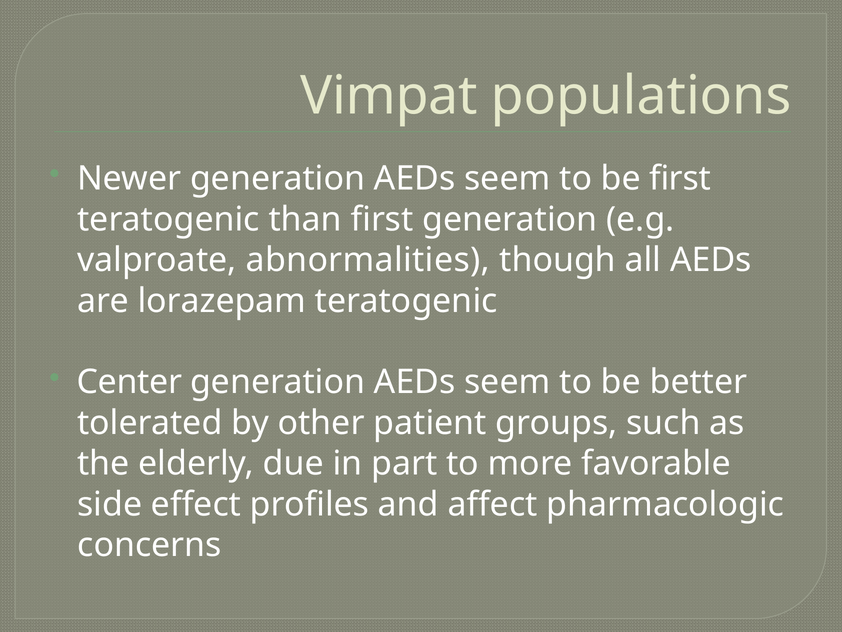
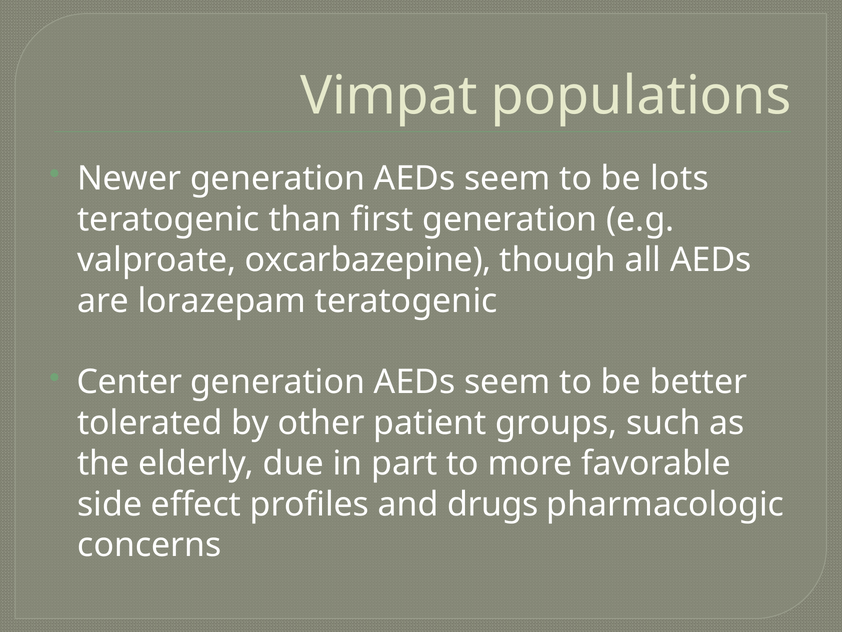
be first: first -> lots
abnormalities: abnormalities -> oxcarbazepine
affect: affect -> drugs
